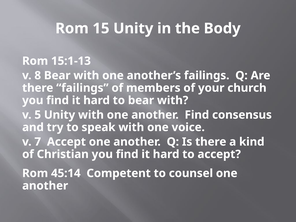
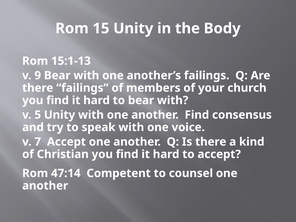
8: 8 -> 9
45:14: 45:14 -> 47:14
